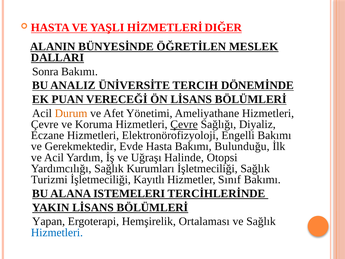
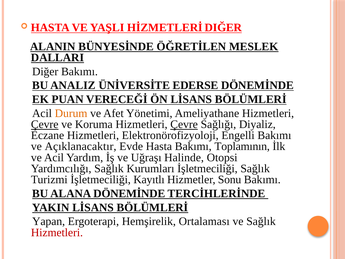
Sonra at (45, 71): Sonra -> Diğer
TERCIH: TERCIH -> EDERSE
Çevre at (45, 124) underline: none -> present
Gerekmektedir: Gerekmektedir -> Açıklanacaktır
Bulunduğu: Bulunduğu -> Toplamının
Sınıf: Sınıf -> Sonu
ALANA ISTEMELERI: ISTEMELERI -> DÖNEMİNDE
Hizmetleri at (57, 232) colour: blue -> red
